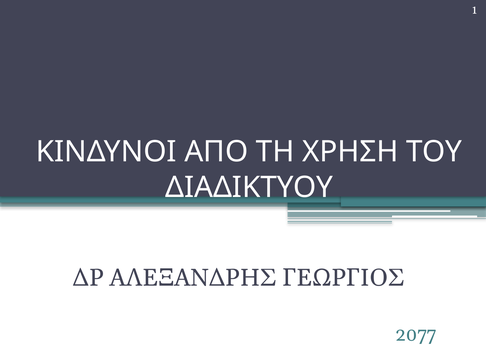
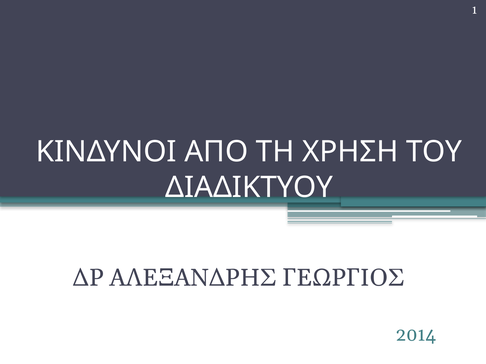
2077: 2077 -> 2014
